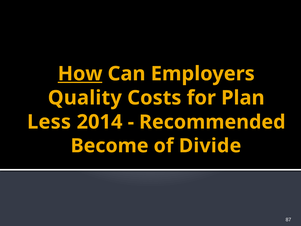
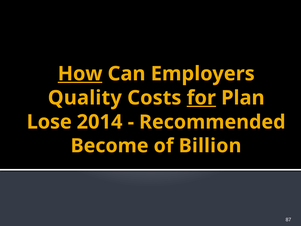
for underline: none -> present
Less: Less -> Lose
Divide: Divide -> Billion
